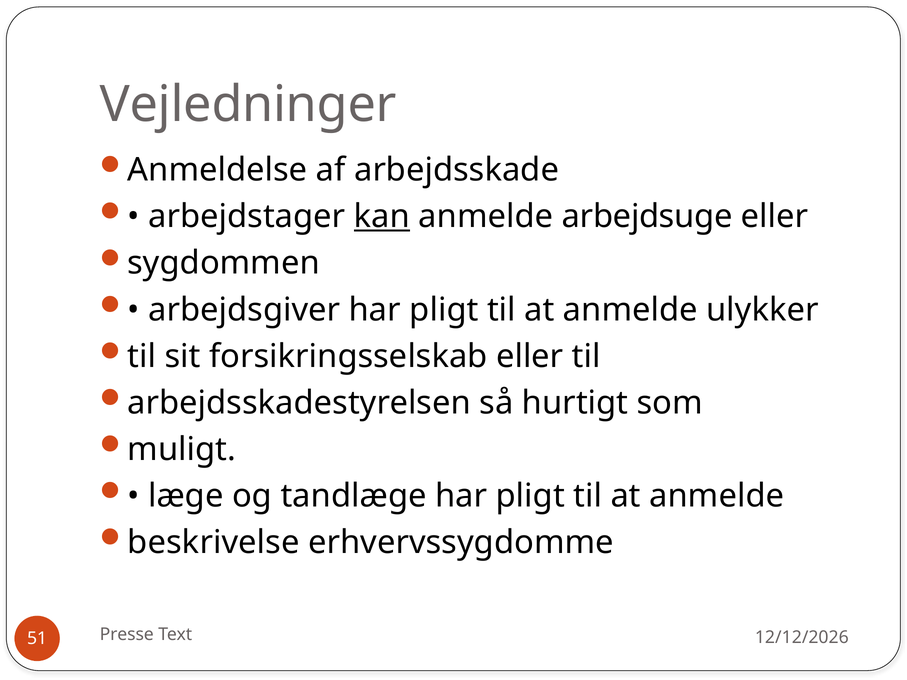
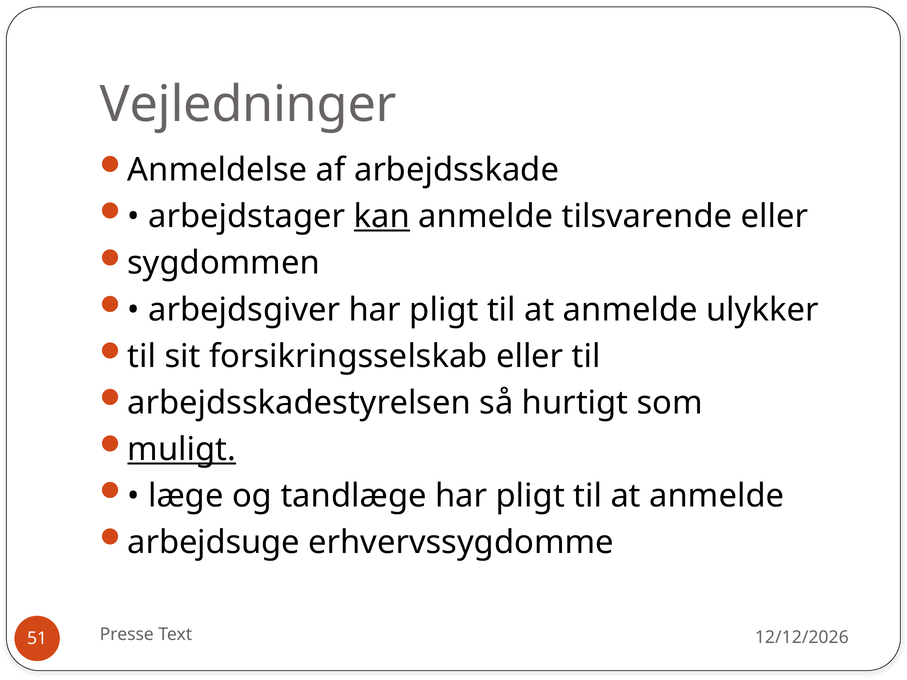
arbejdsuge: arbejdsuge -> tilsvarende
muligt underline: none -> present
beskrivelse: beskrivelse -> arbejdsuge
